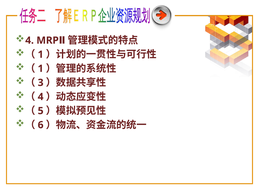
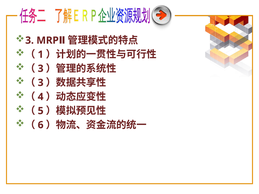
4 at (30, 40): 4 -> 3
1 at (41, 69): 1 -> 3
